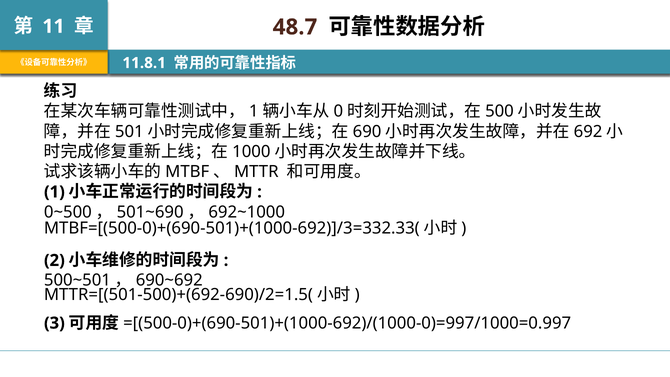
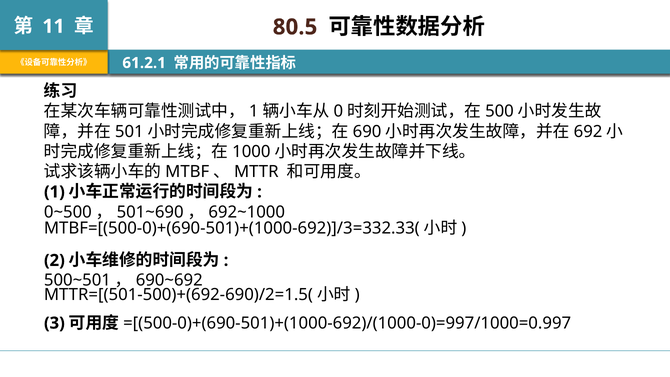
48.7: 48.7 -> 80.5
11.8.1: 11.8.1 -> 61.2.1
